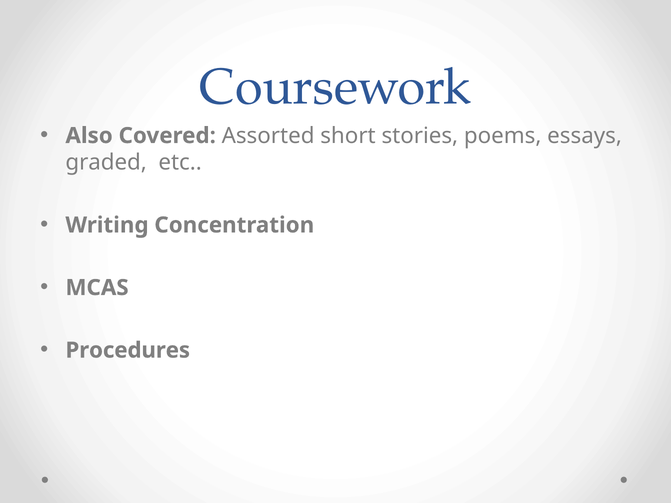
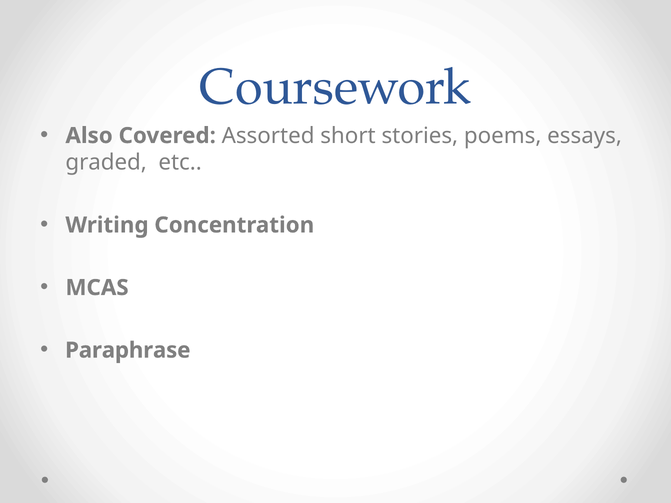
Procedures: Procedures -> Paraphrase
